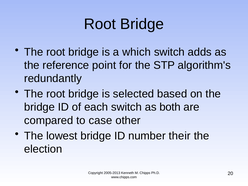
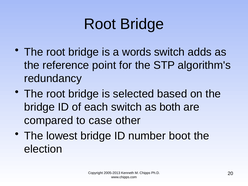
which: which -> words
redundantly: redundantly -> redundancy
their: their -> boot
